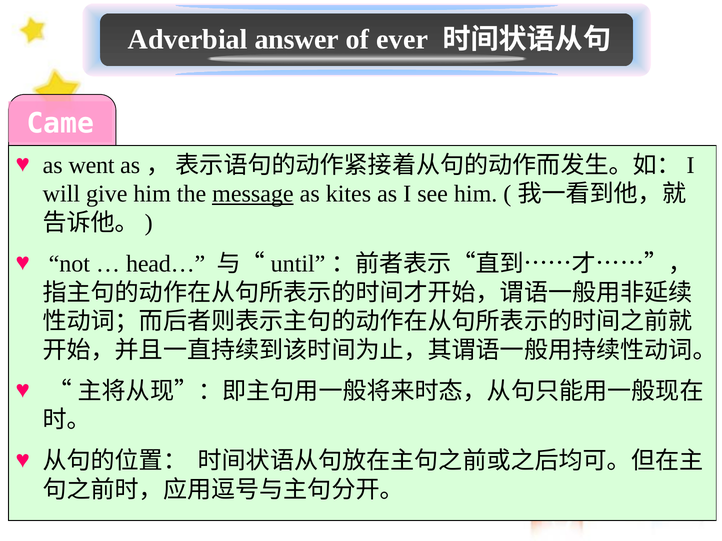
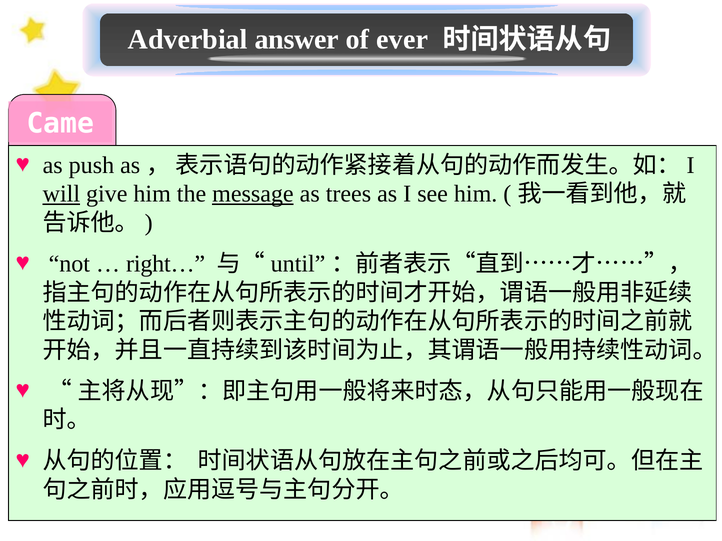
went: went -> push
will underline: none -> present
kites: kites -> trees
head…: head… -> right…
